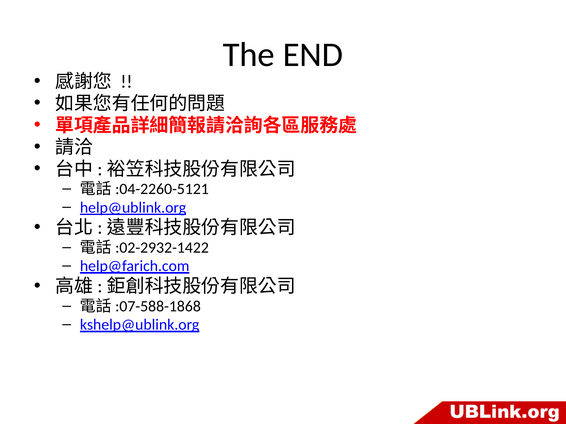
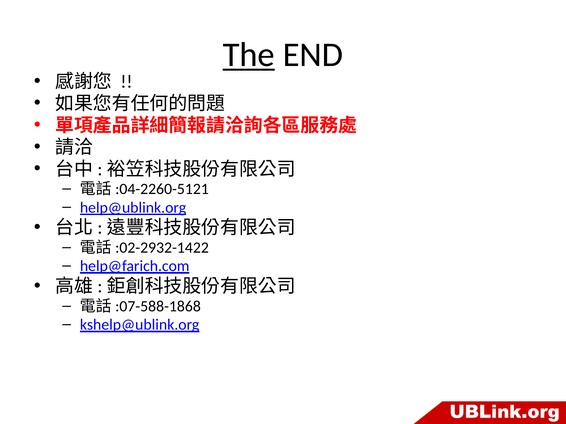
The underline: none -> present
